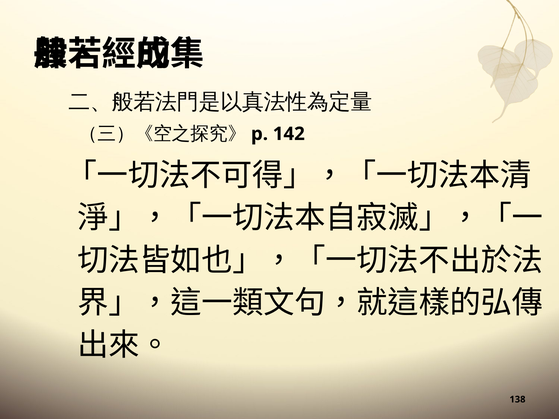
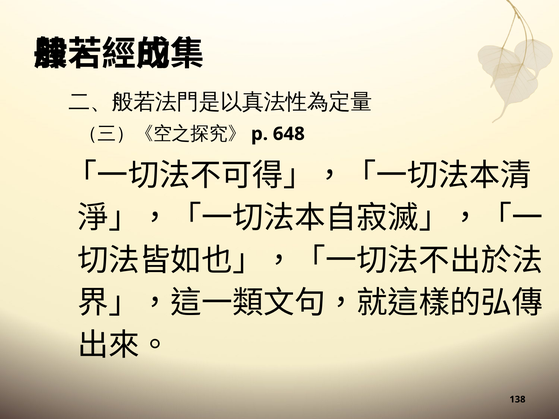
142: 142 -> 648
